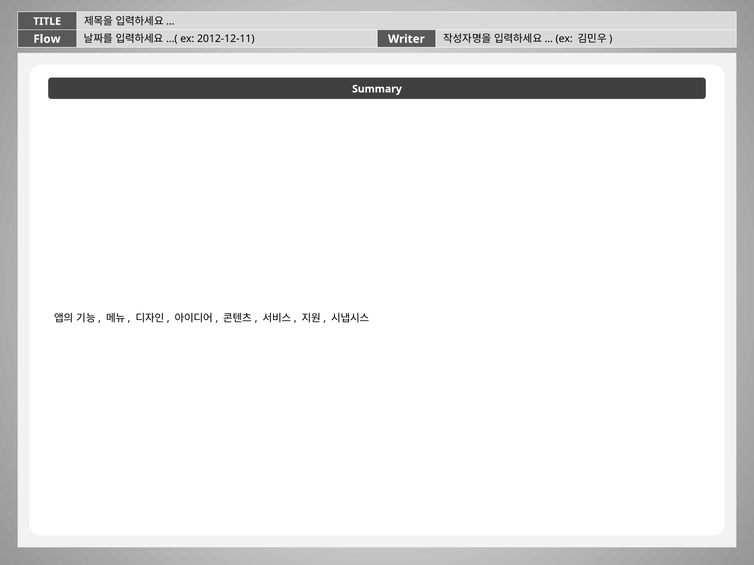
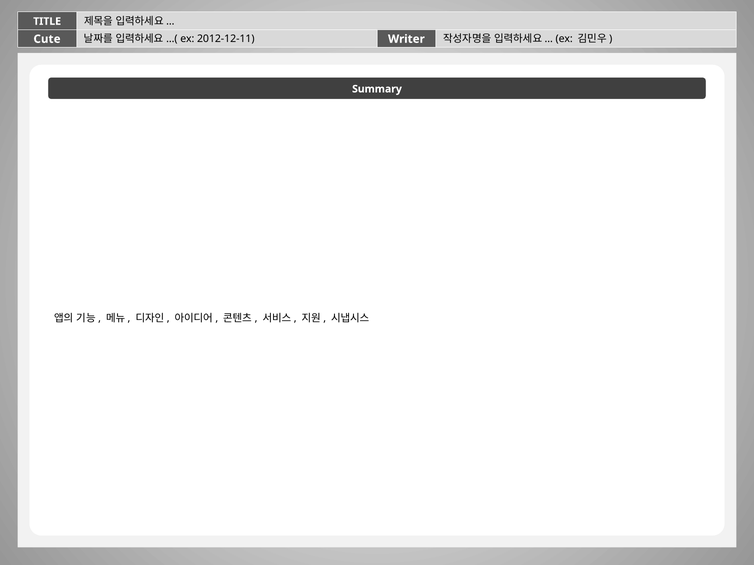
Flow: Flow -> Cute
